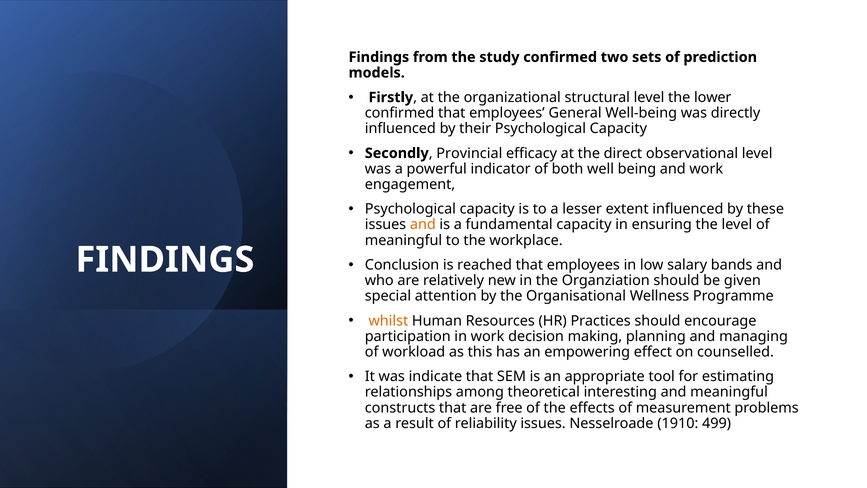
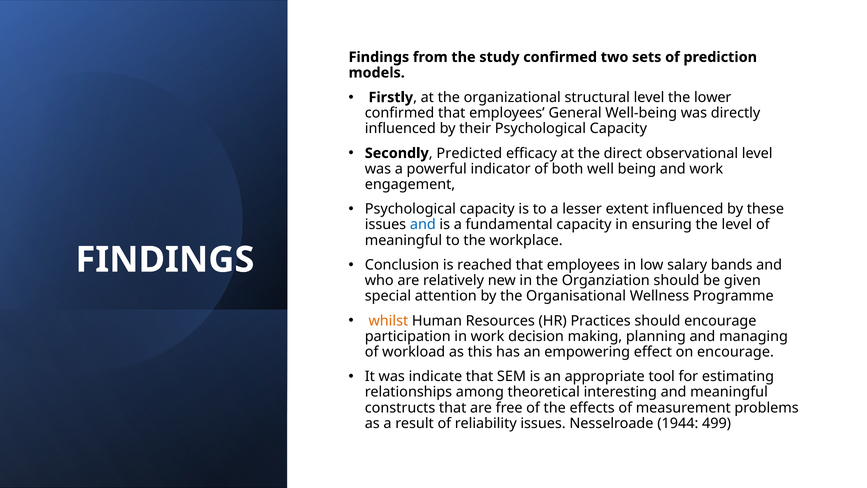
Provincial: Provincial -> Predicted
and at (423, 225) colour: orange -> blue
on counselled: counselled -> encourage
1910: 1910 -> 1944
